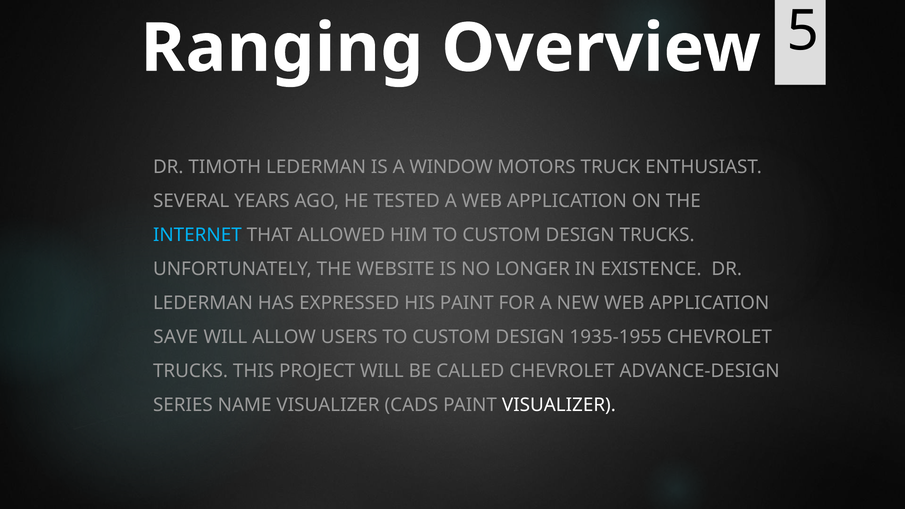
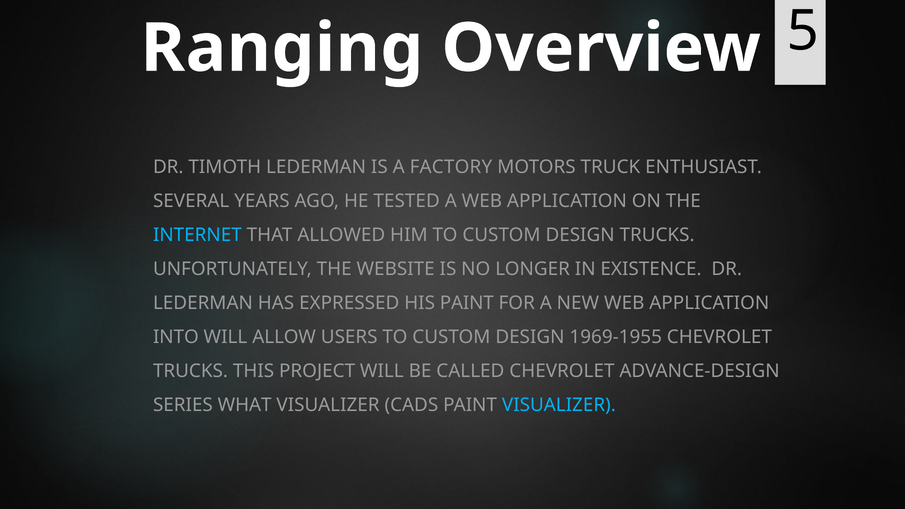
WINDOW: WINDOW -> FACTORY
SAVE: SAVE -> INTO
1935-1955: 1935-1955 -> 1969-1955
NAME: NAME -> WHAT
VISUALIZER at (559, 405) colour: white -> light blue
